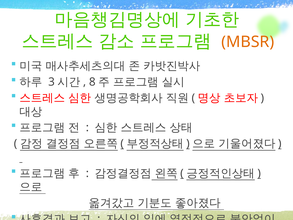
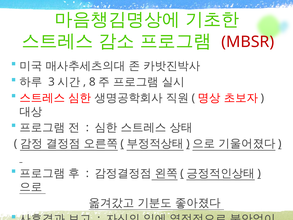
MBSR colour: orange -> red
